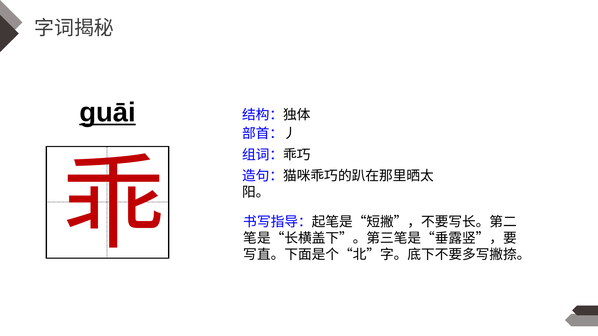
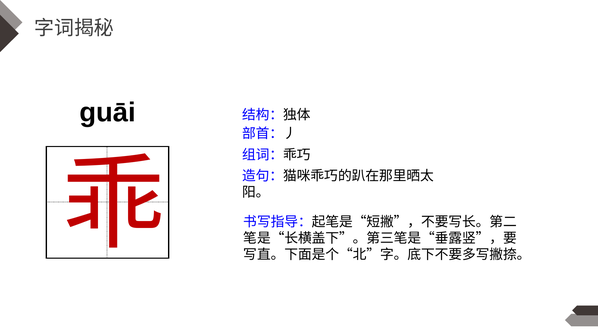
guāi underline: present -> none
